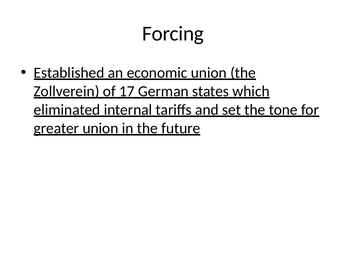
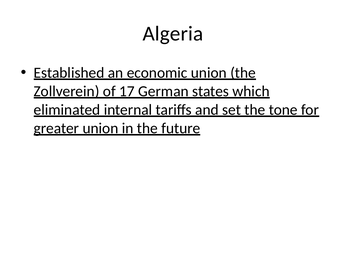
Forcing: Forcing -> Algeria
